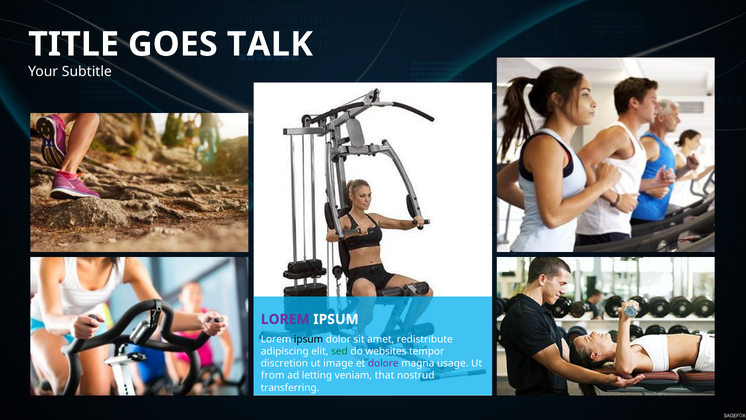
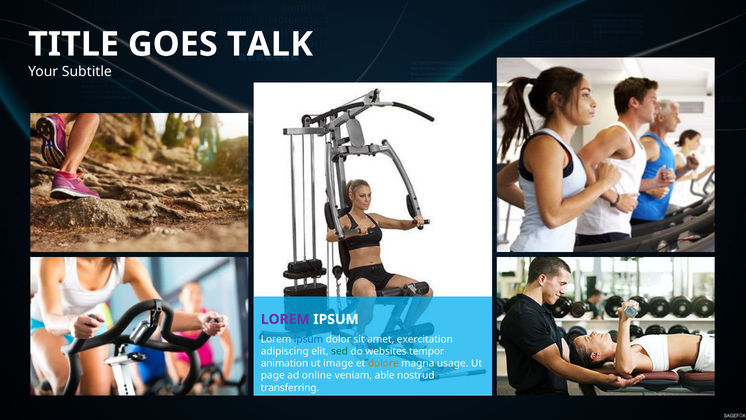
ipsum at (309, 339) colour: black -> blue
redistribute: redistribute -> exercitation
discretion: discretion -> animation
dolore colour: purple -> orange
from: from -> page
letting: letting -> online
that: that -> able
